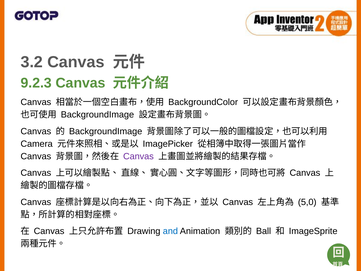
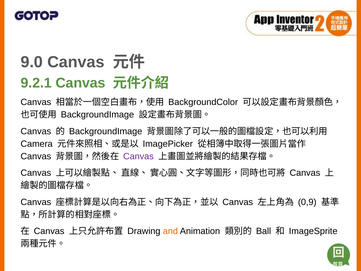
3.2: 3.2 -> 9.0
9.2.3: 9.2.3 -> 9.2.1
5,0: 5,0 -> 0,9
and colour: blue -> orange
